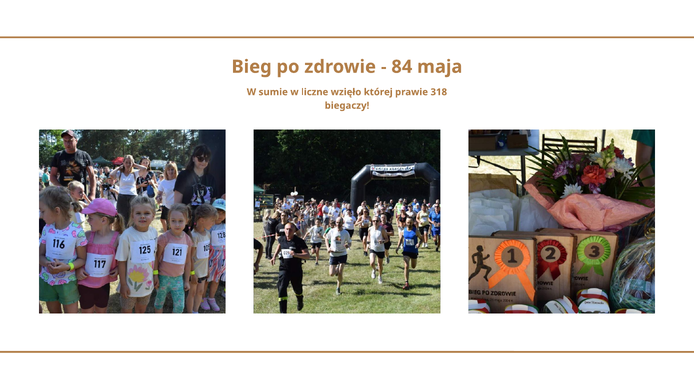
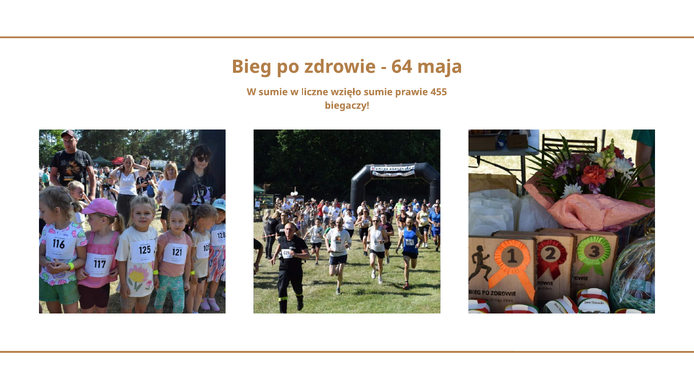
84: 84 -> 64
wzięło której: której -> sumie
318: 318 -> 455
